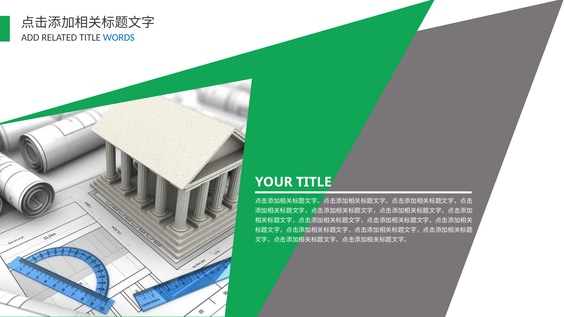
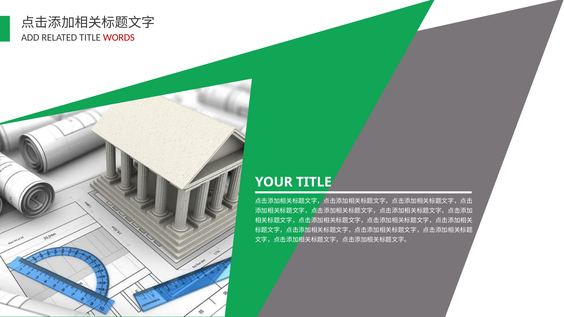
WORDS colour: blue -> red
